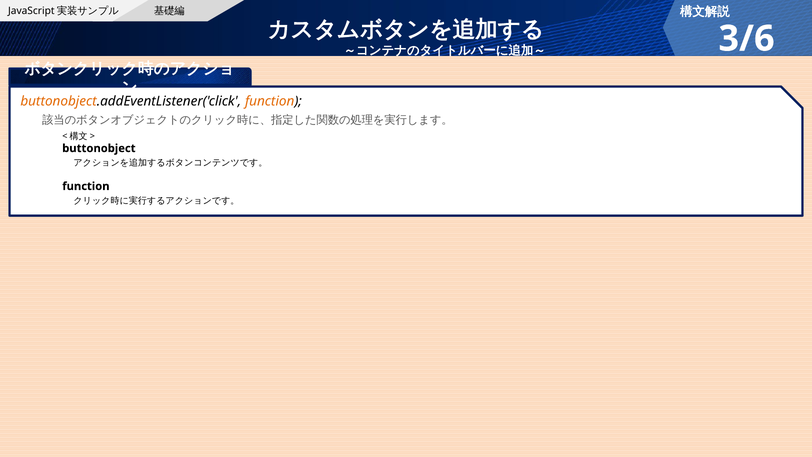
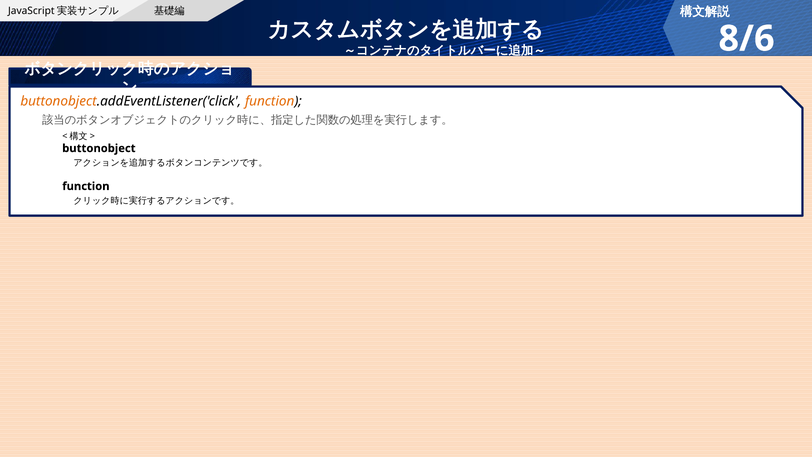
3/6: 3/6 -> 8/6
